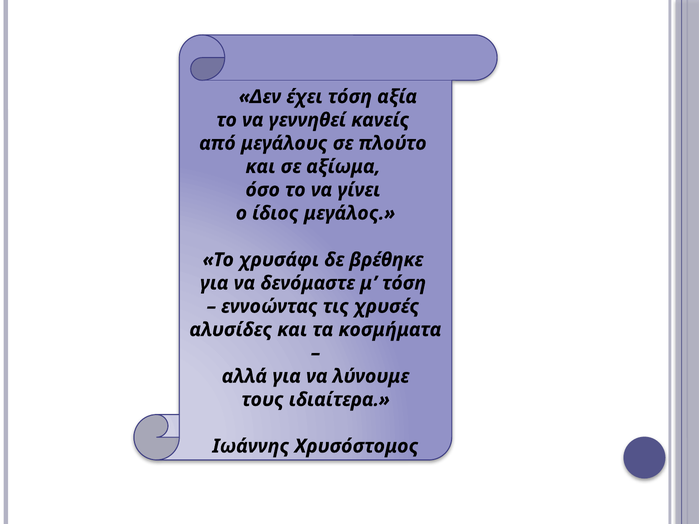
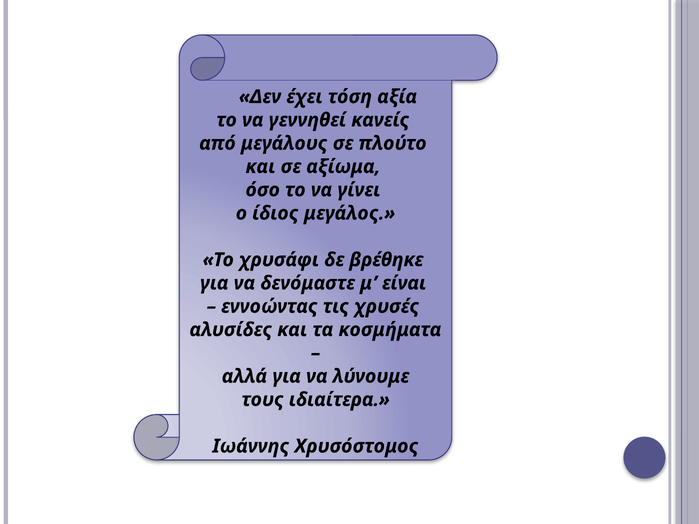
μ τόση: τόση -> είναι
